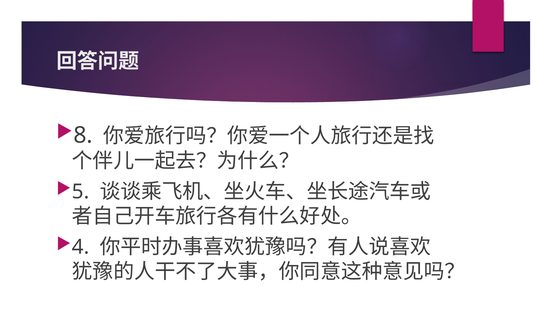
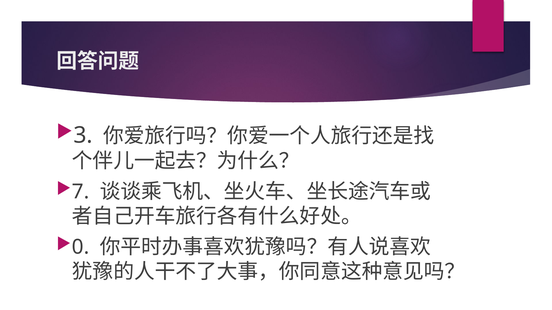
8: 8 -> 3
5: 5 -> 7
4: 4 -> 0
